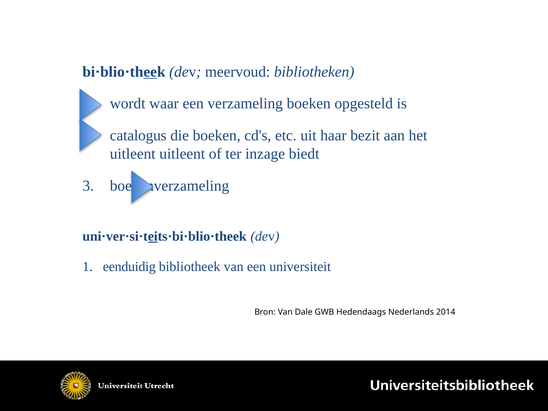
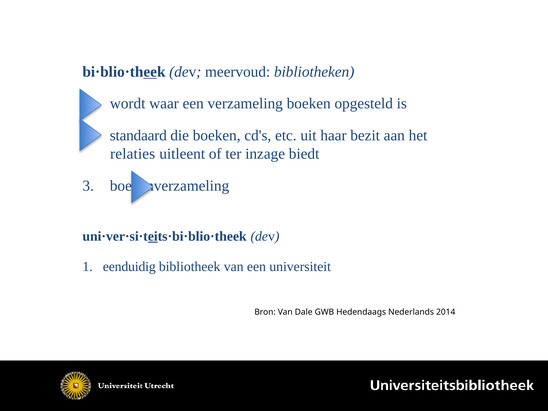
catalogus: catalogus -> standaard
uitleent at (133, 154): uitleent -> relaties
